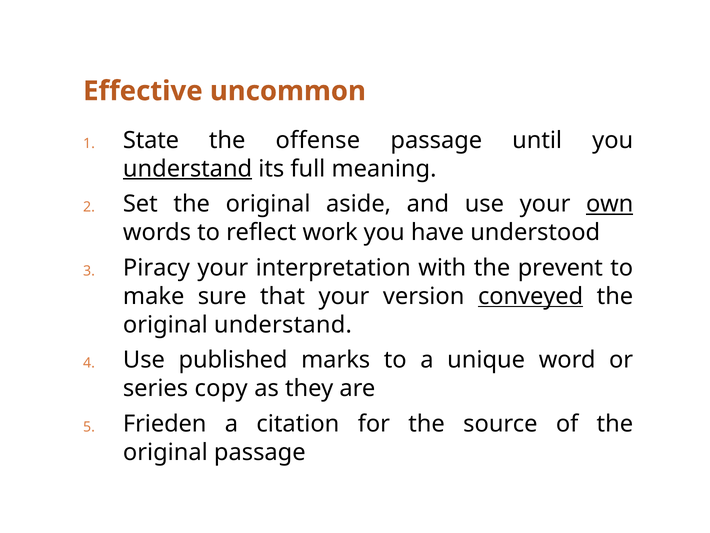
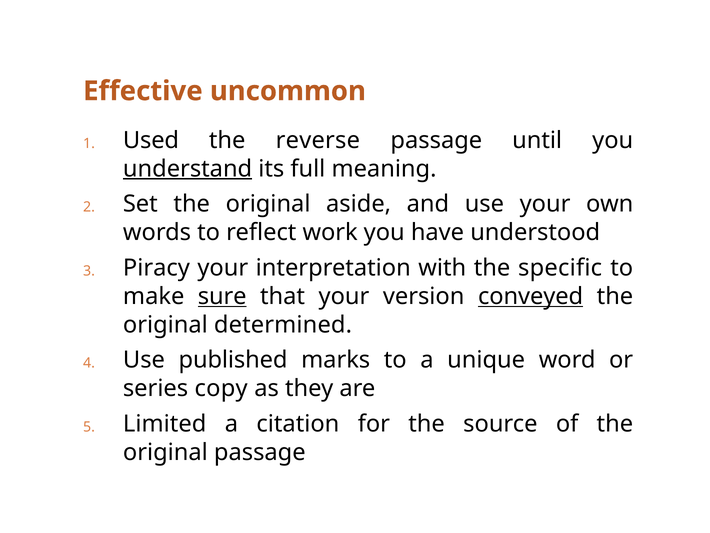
State: State -> Used
offense: offense -> reverse
own underline: present -> none
prevent: prevent -> specific
sure underline: none -> present
original understand: understand -> determined
Frieden: Frieden -> Limited
